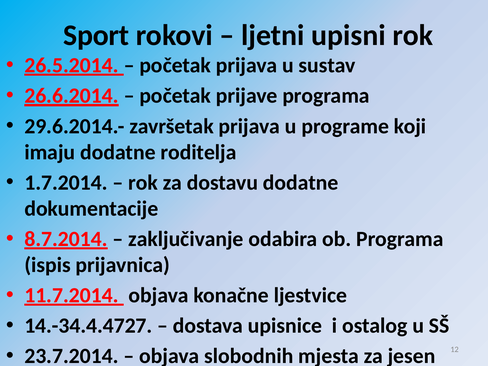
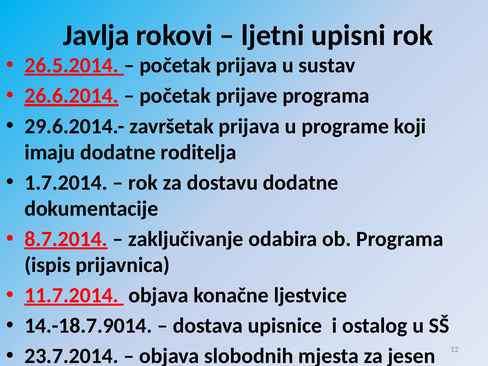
Sport: Sport -> Javlja
14.-34.4.4727: 14.-34.4.4727 -> 14.-18.7.9014
